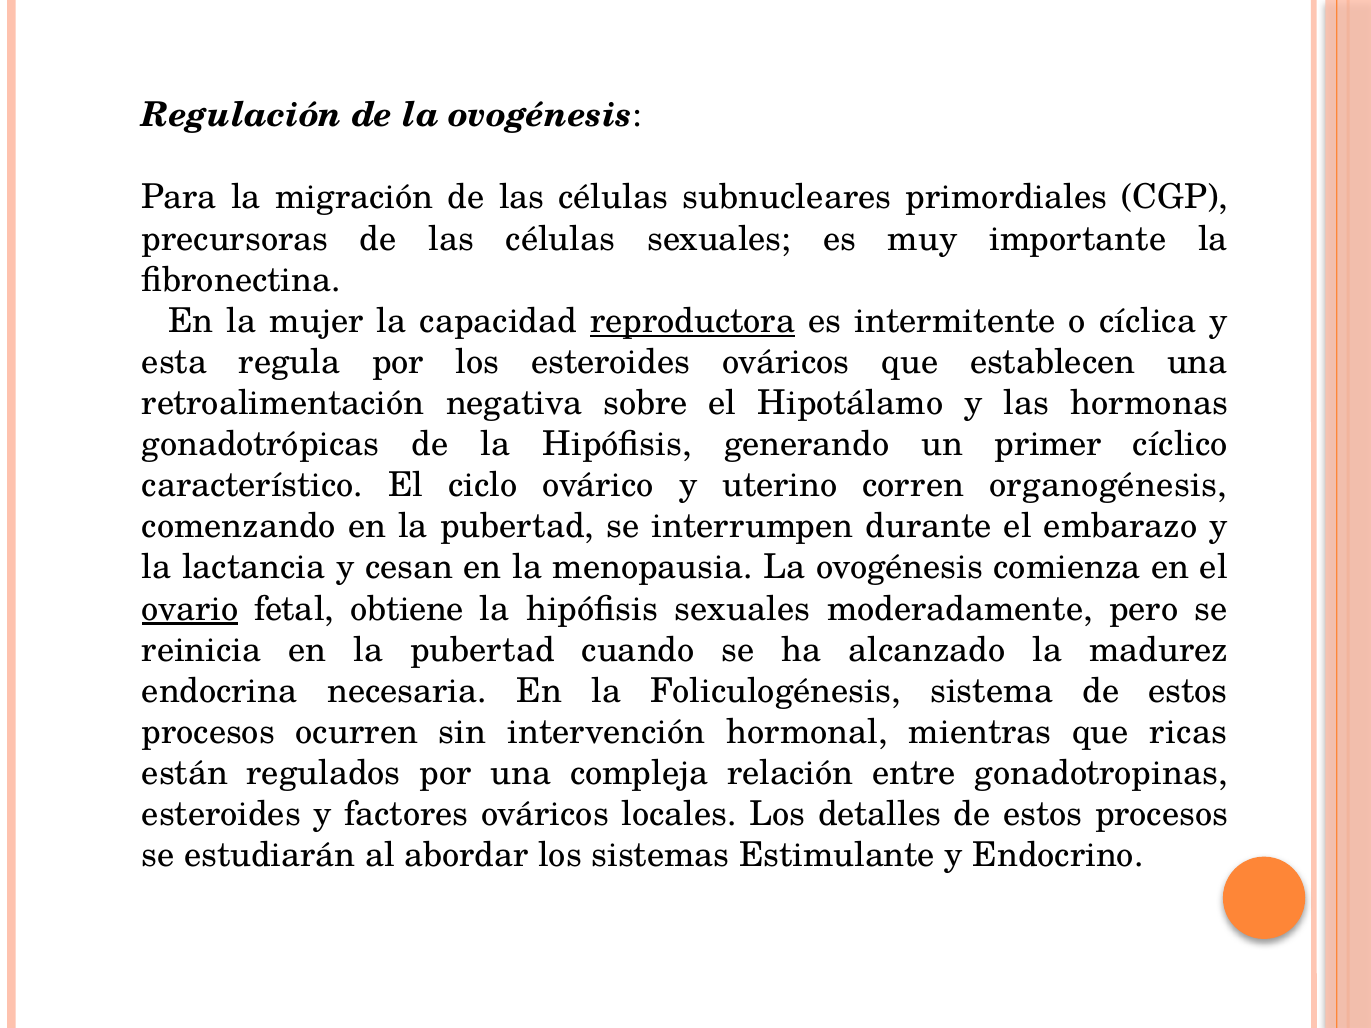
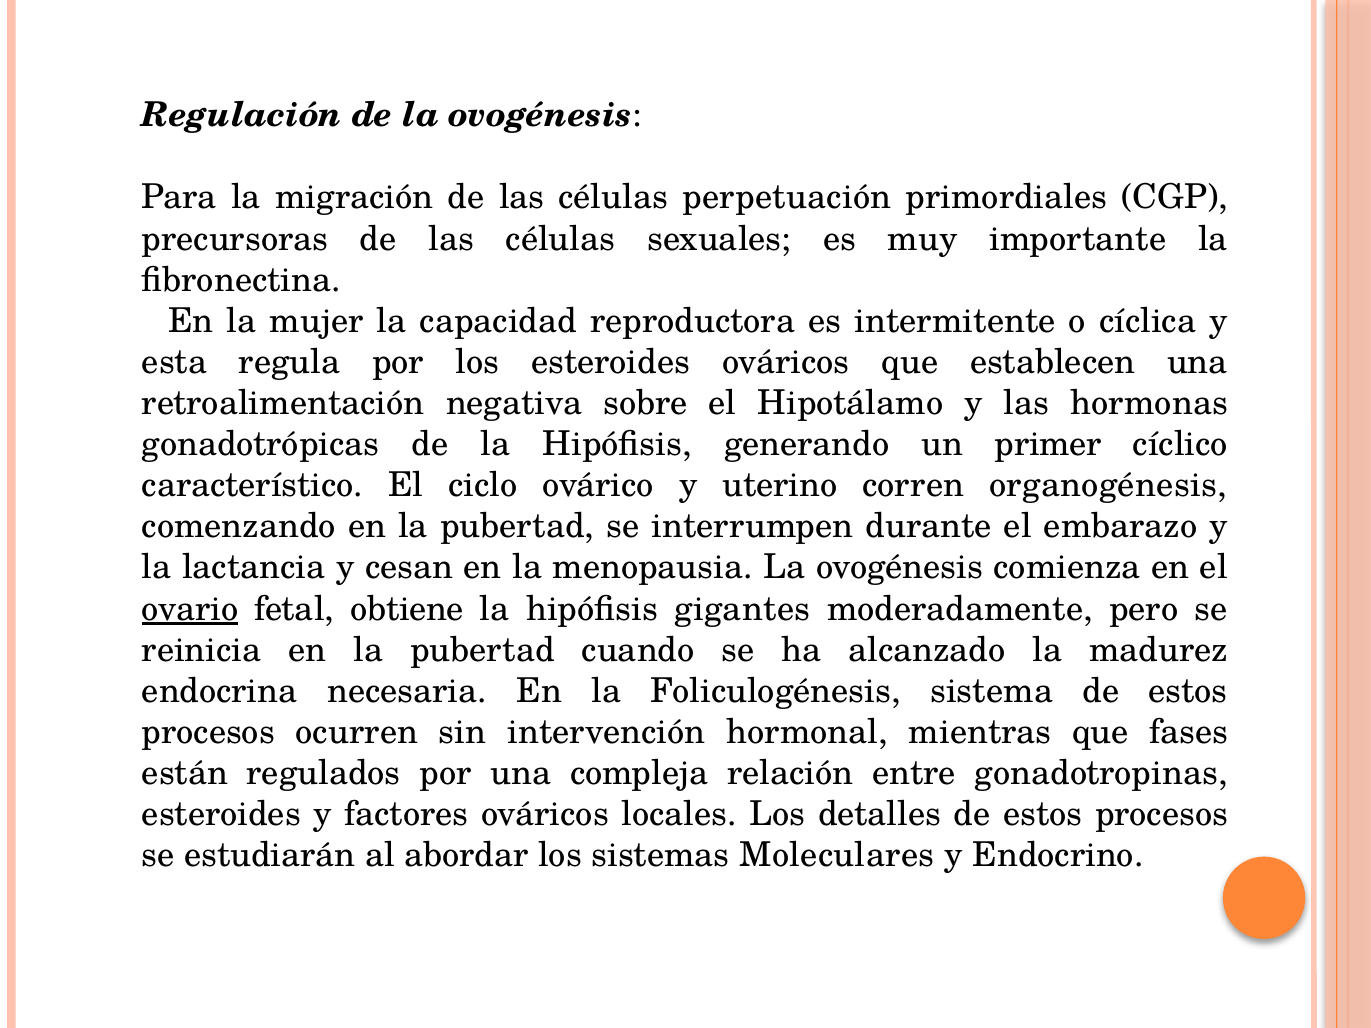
subnucleares: subnucleares -> perpetuación
reproductora underline: present -> none
hipófisis sexuales: sexuales -> gigantes
ricas: ricas -> fases
Estimulante: Estimulante -> Moleculares
